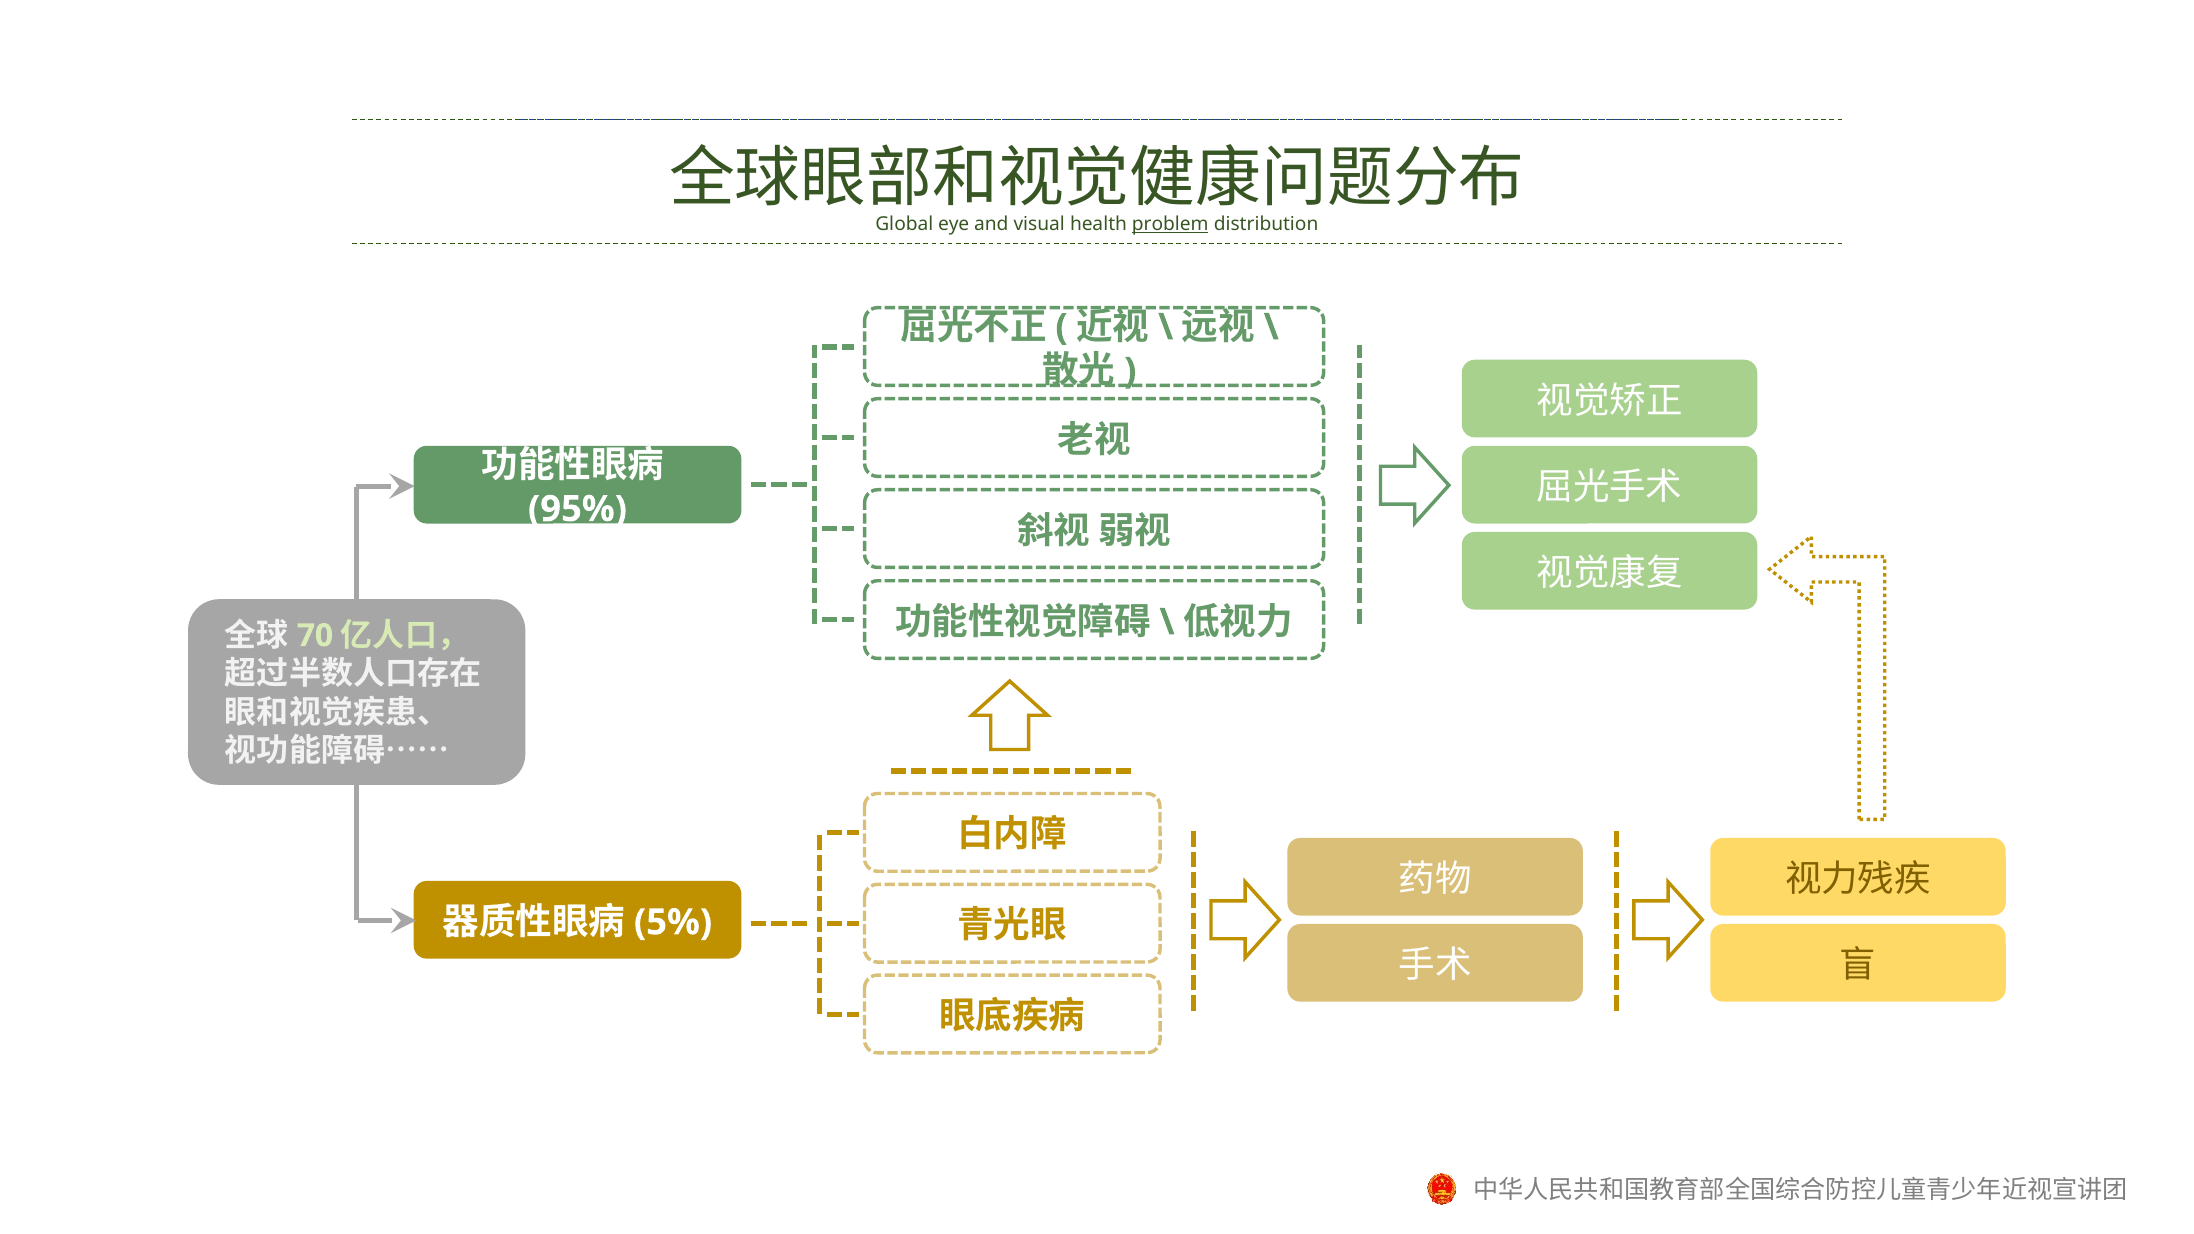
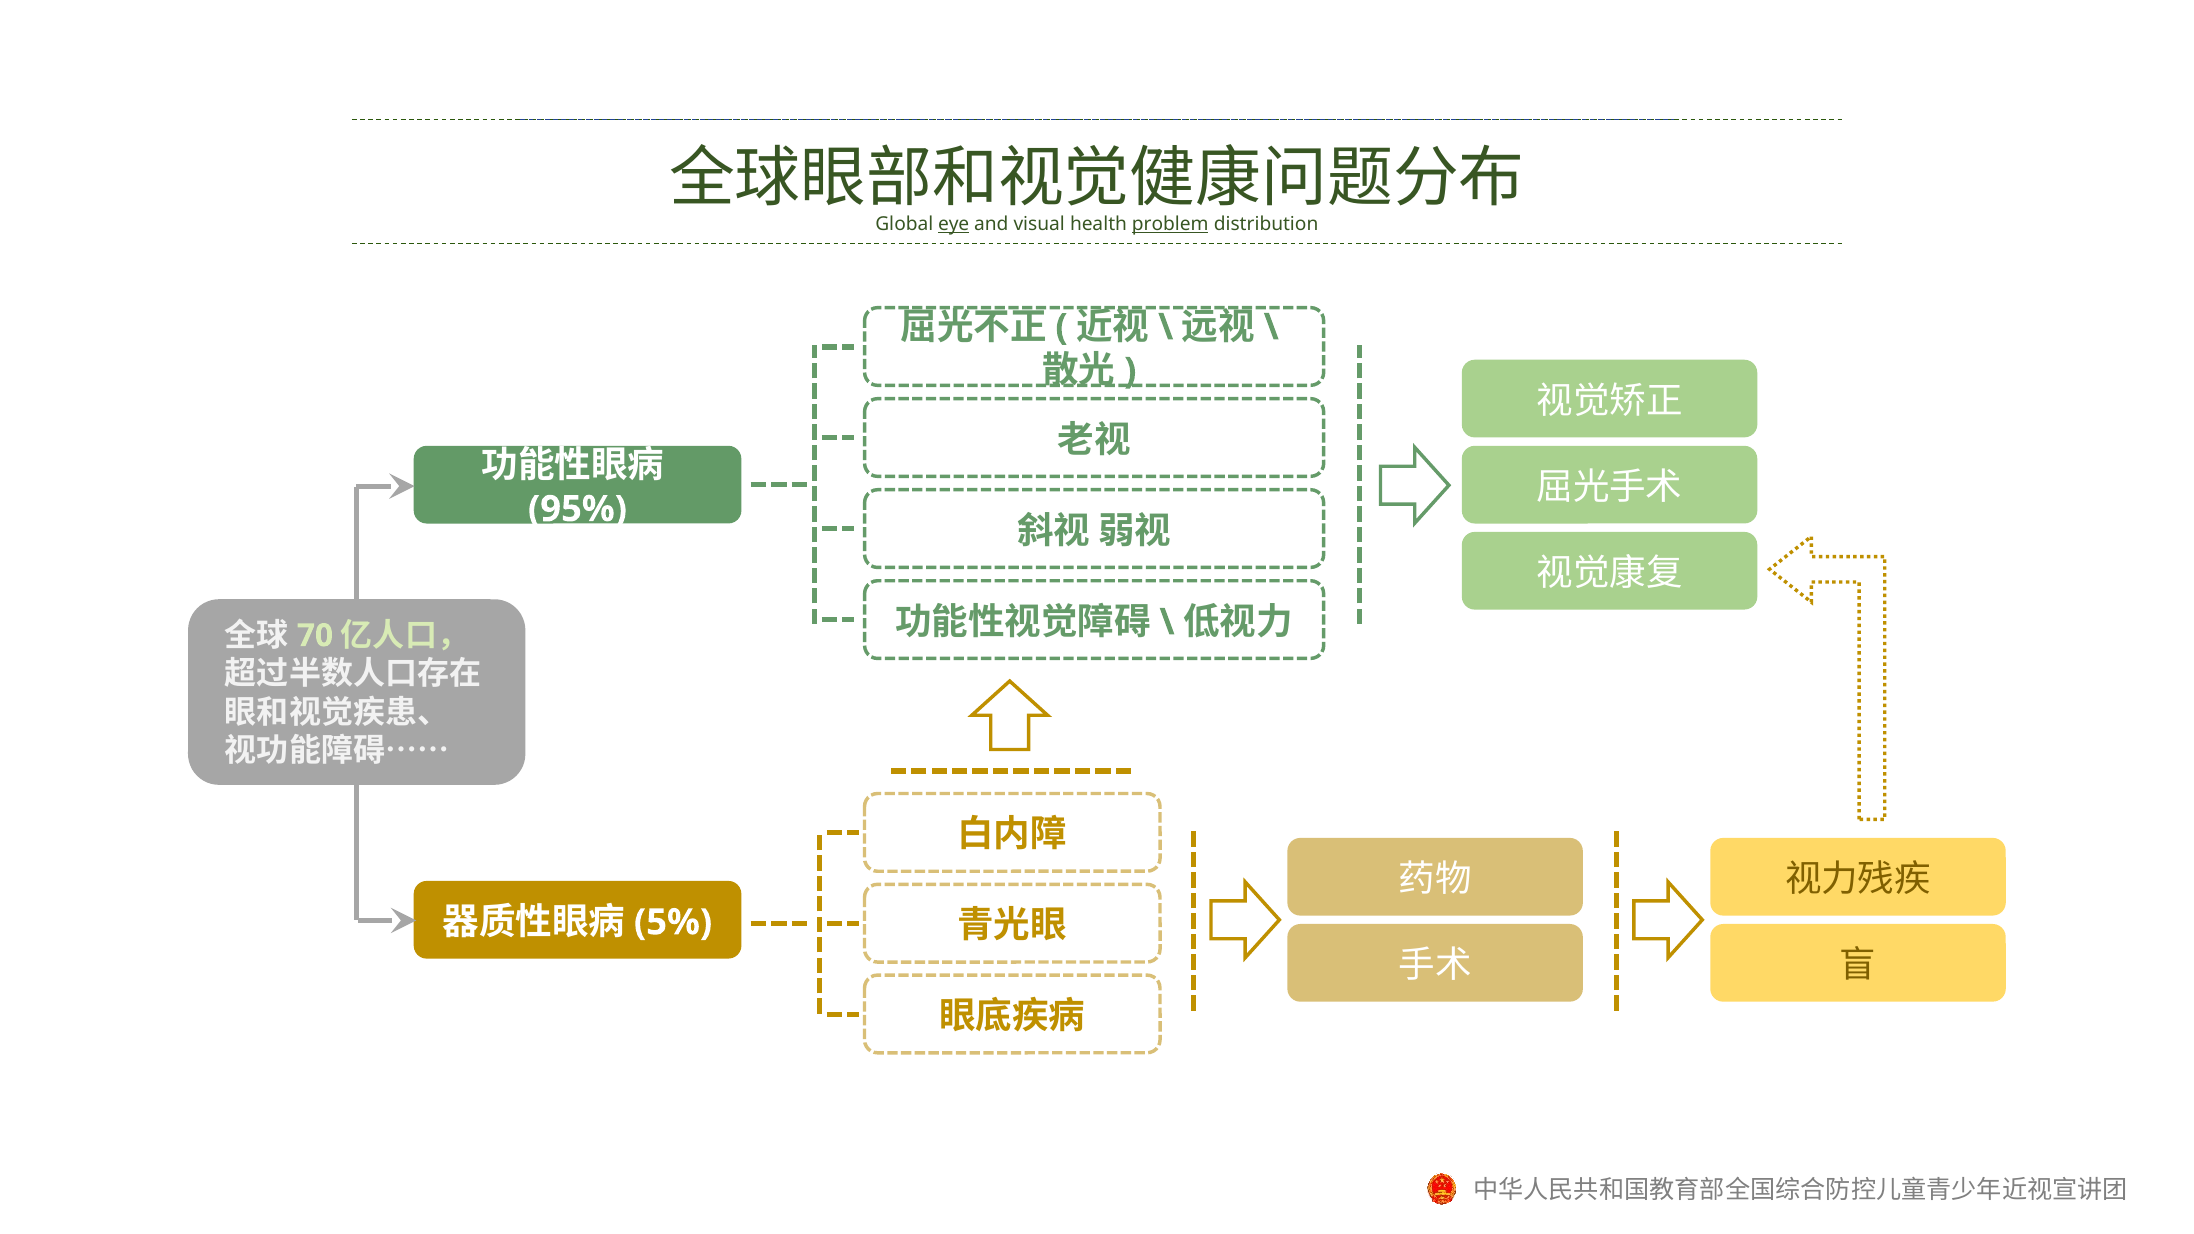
eye underline: none -> present
